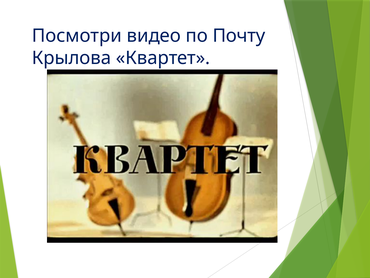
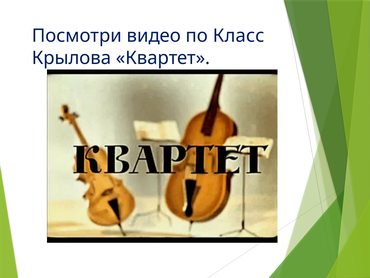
Почту: Почту -> Класс
